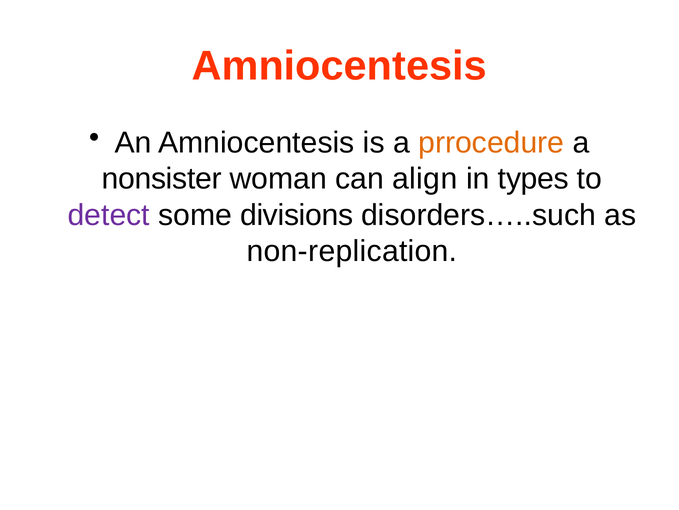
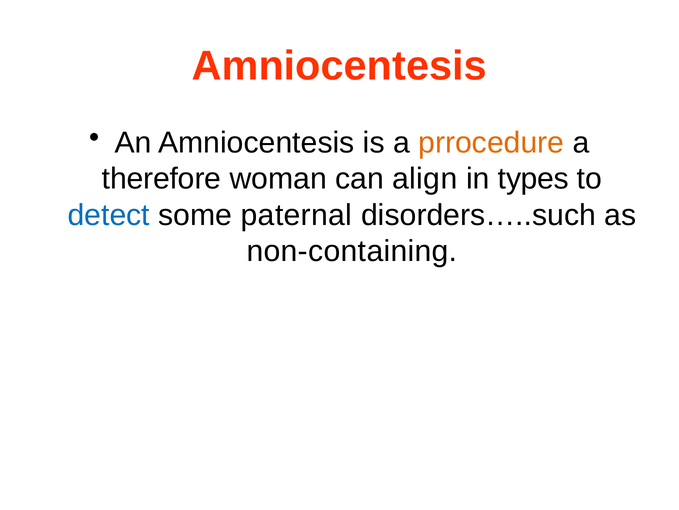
nonsister: nonsister -> therefore
detect colour: purple -> blue
divisions: divisions -> paternal
non-replication: non-replication -> non-containing
